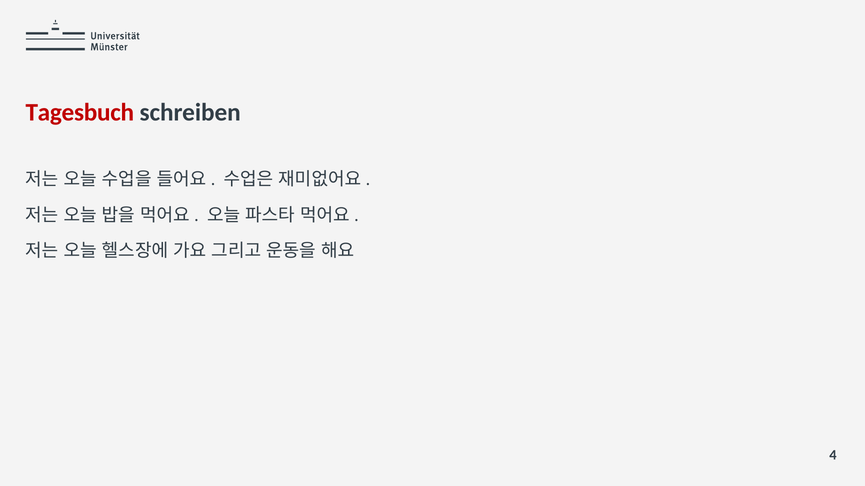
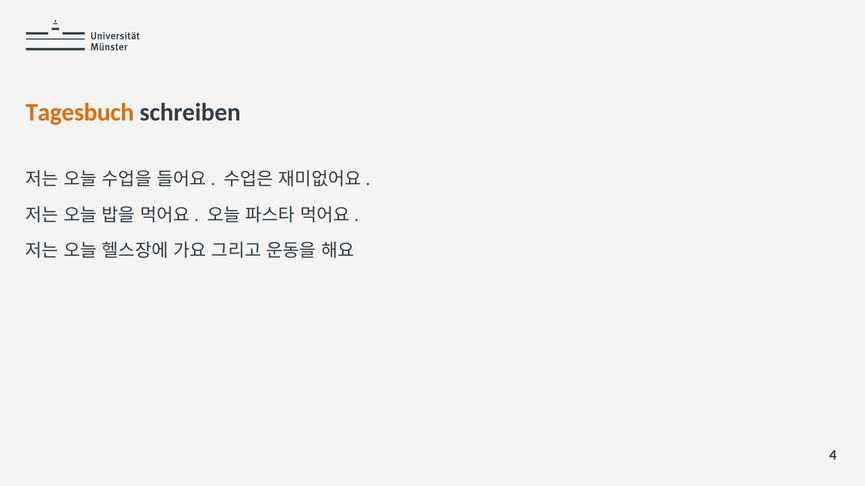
Tagesbuch colour: red -> orange
